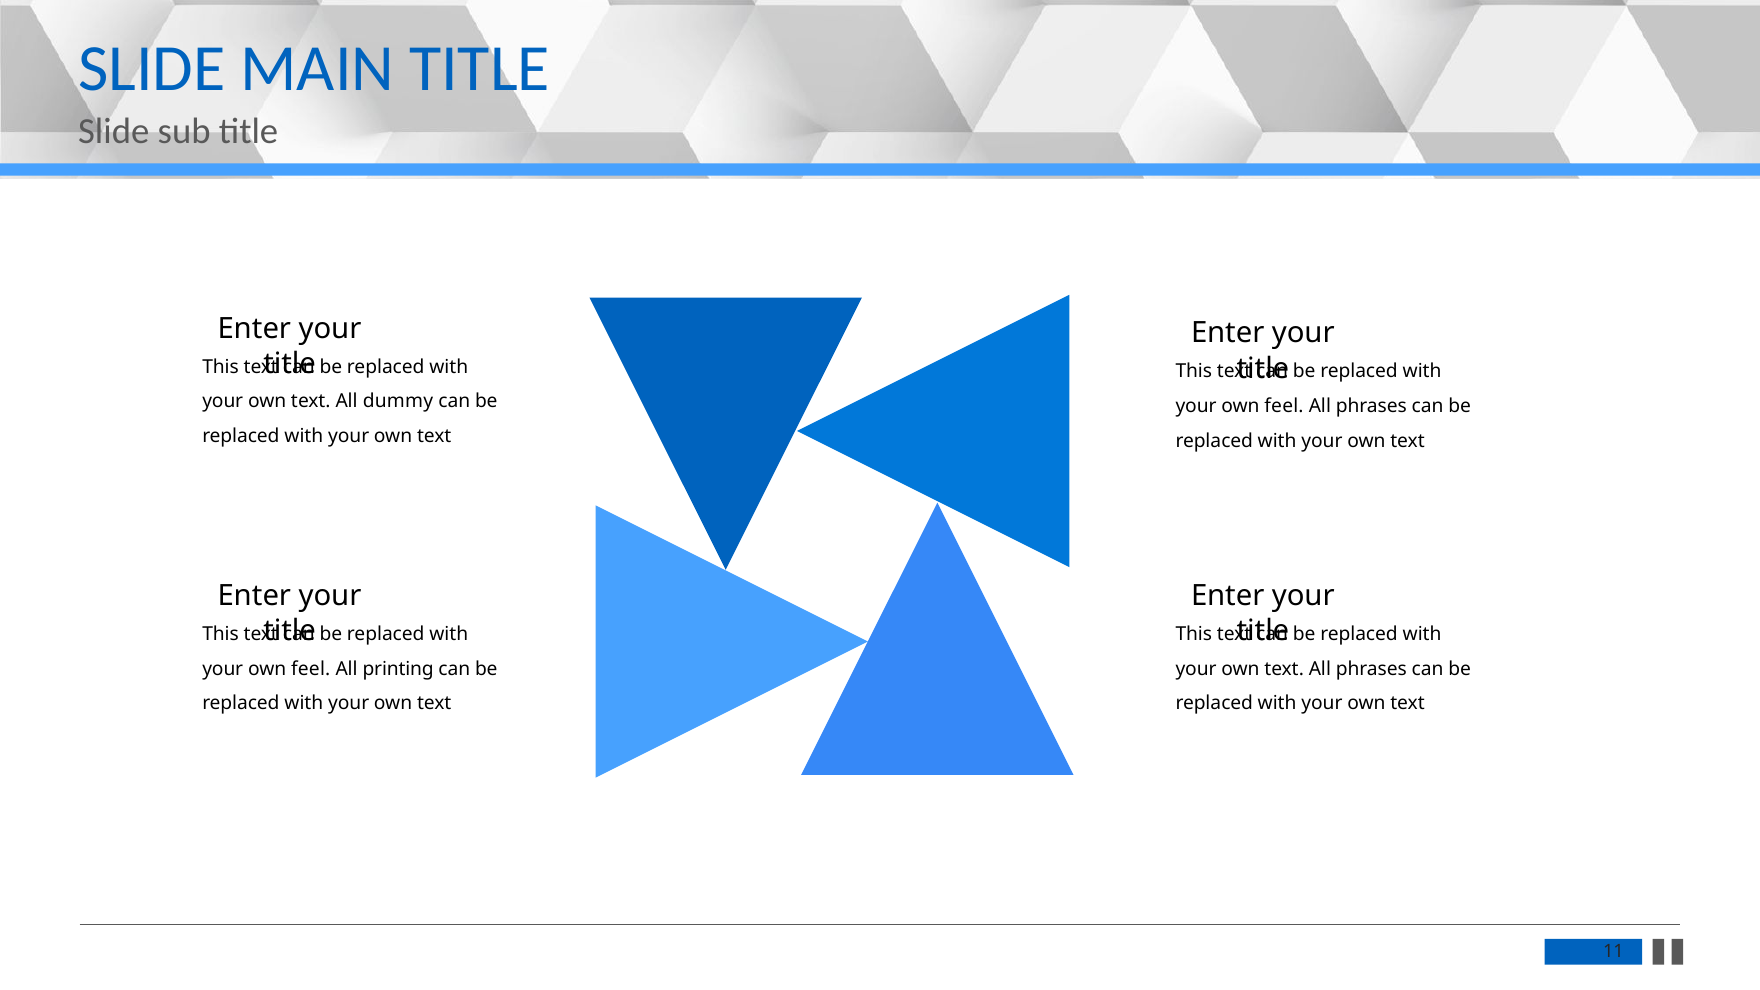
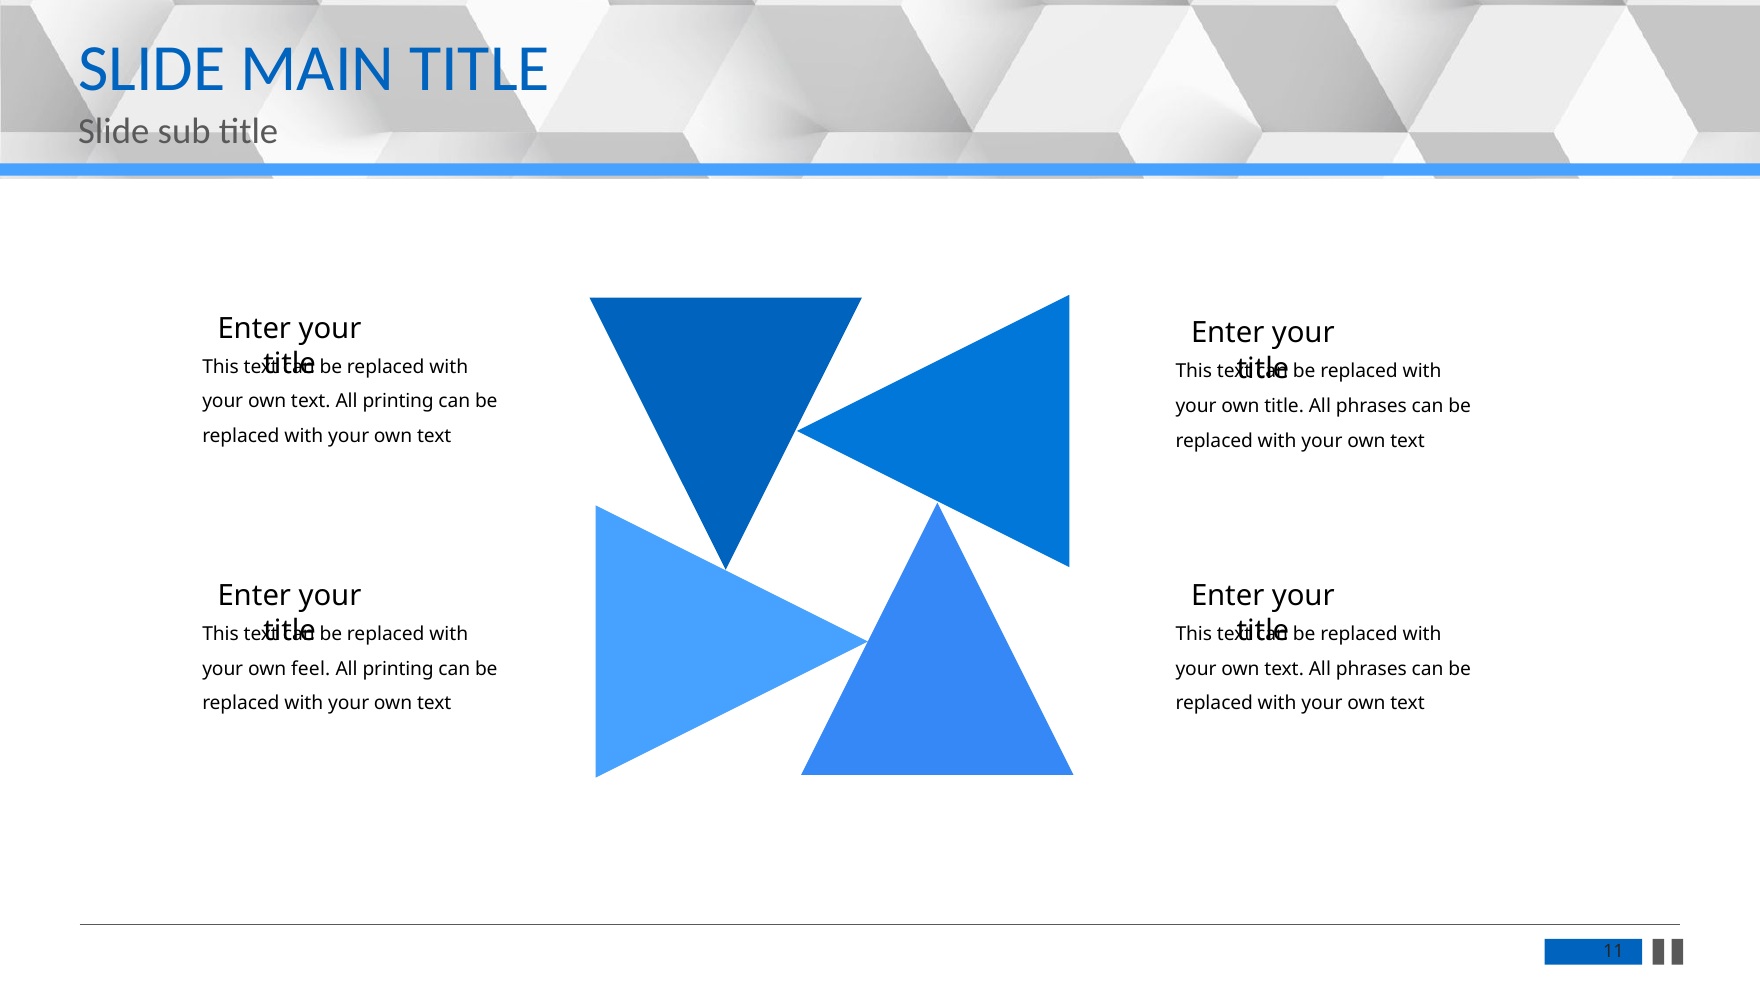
text All dummy: dummy -> printing
feel at (1284, 406): feel -> title
